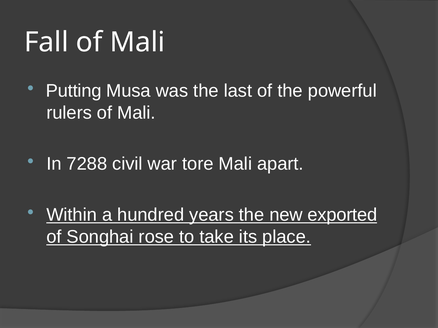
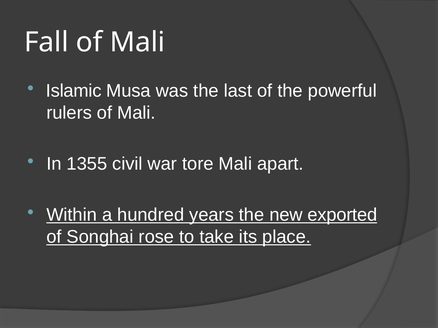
Putting: Putting -> Islamic
7288: 7288 -> 1355
